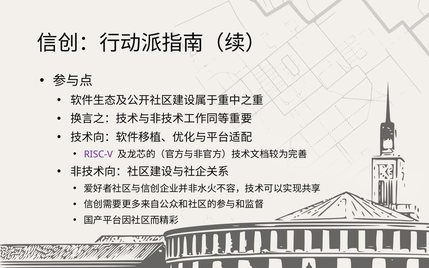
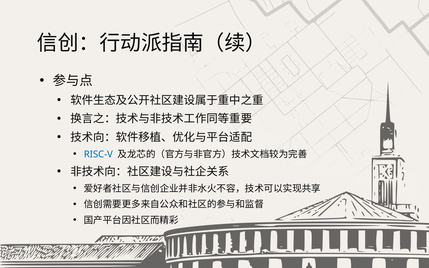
RISC-V colour: purple -> blue
